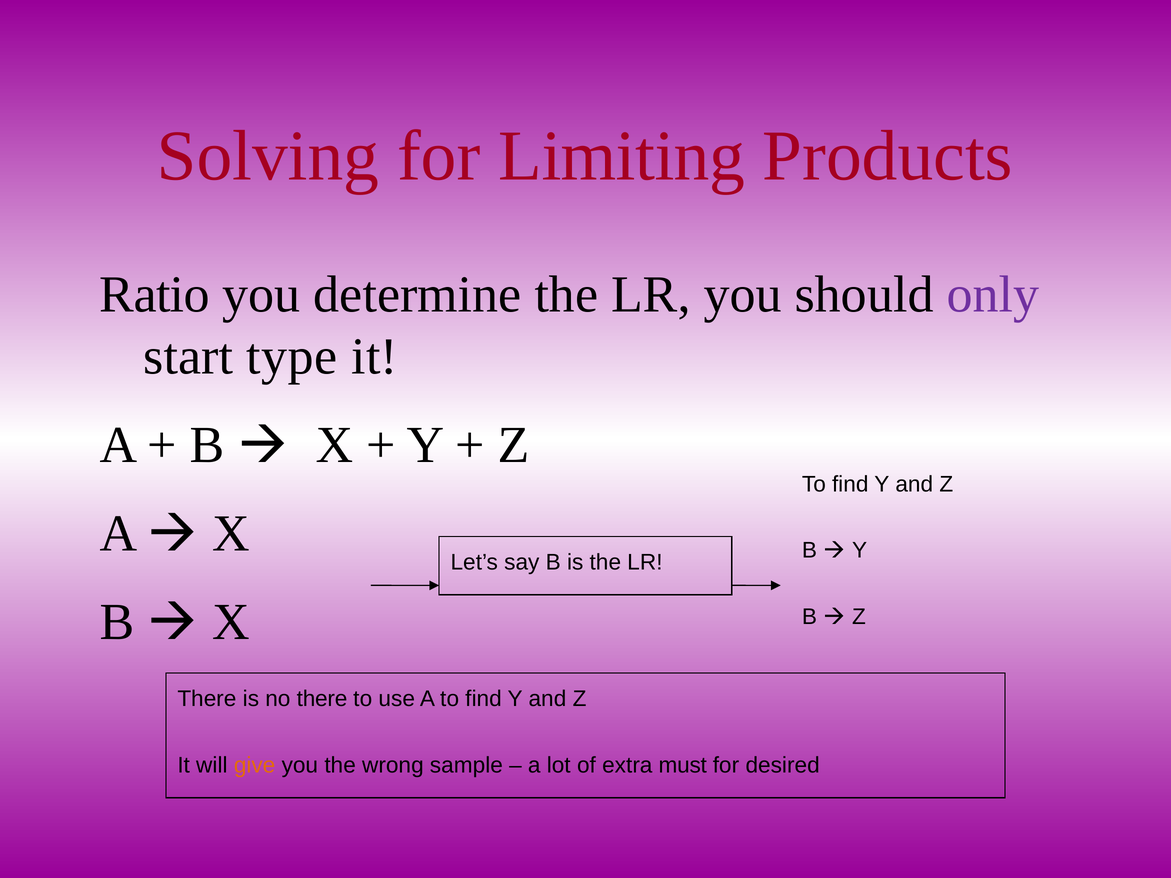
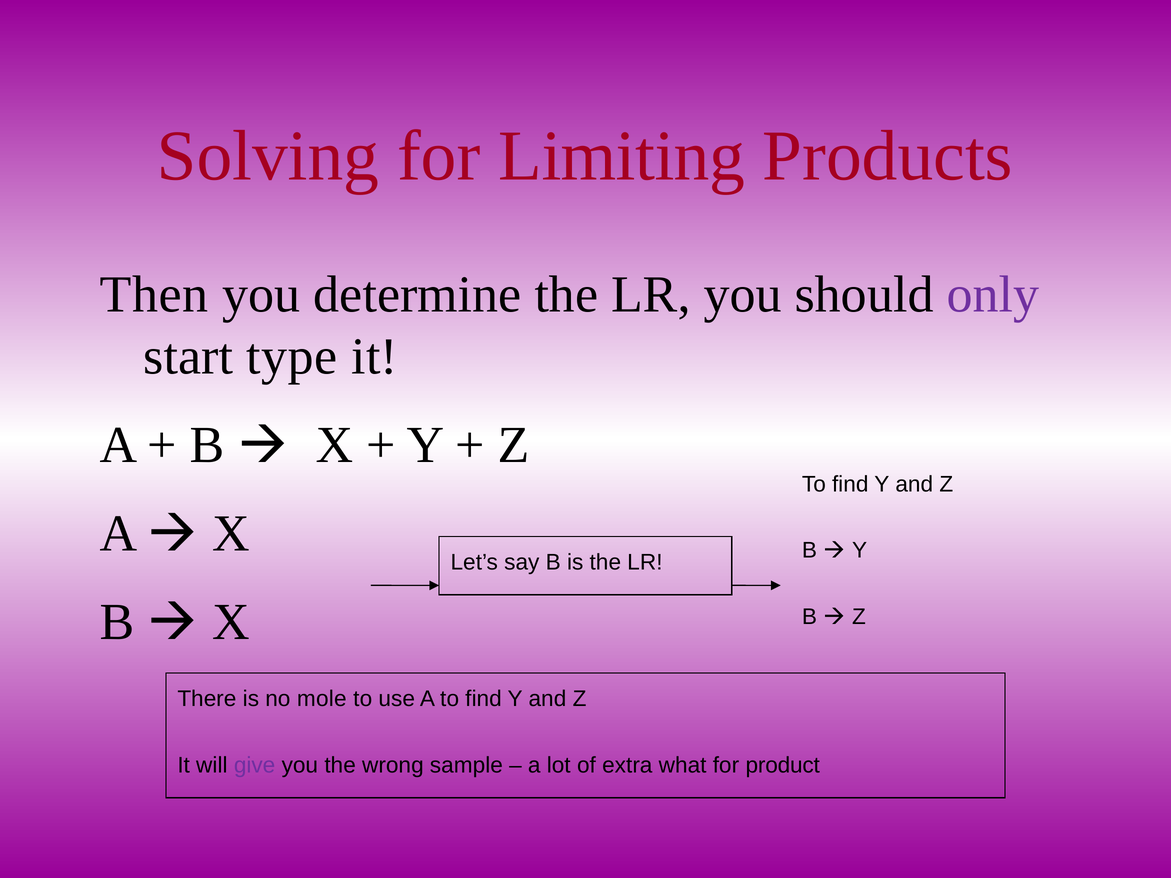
Ratio: Ratio -> Then
no there: there -> mole
give colour: orange -> purple
must: must -> what
desired: desired -> product
